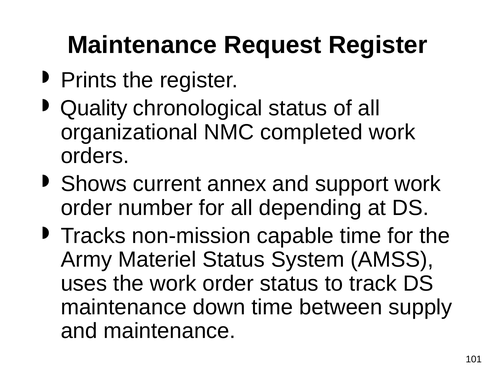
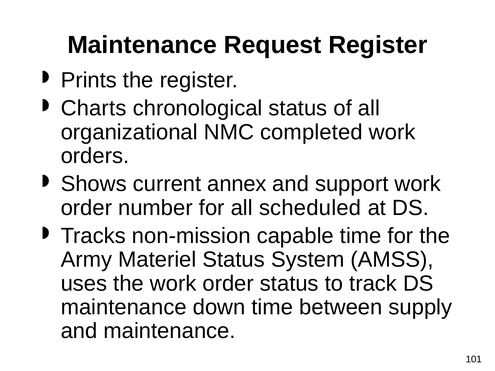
Quality: Quality -> Charts
depending: depending -> scheduled
